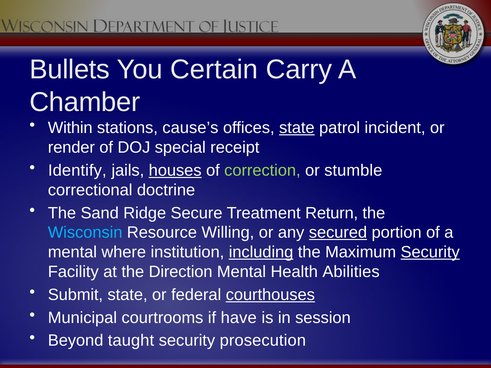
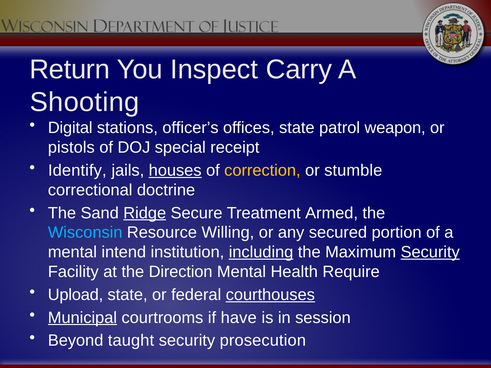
Bullets: Bullets -> Return
Certain: Certain -> Inspect
Chamber: Chamber -> Shooting
Within: Within -> Digital
cause’s: cause’s -> officer’s
state at (297, 128) underline: present -> none
incident: incident -> weapon
render: render -> pistols
correction colour: light green -> yellow
Ridge underline: none -> present
Return: Return -> Armed
secured underline: present -> none
where: where -> intend
Abilities: Abilities -> Require
Submit: Submit -> Upload
Municipal underline: none -> present
